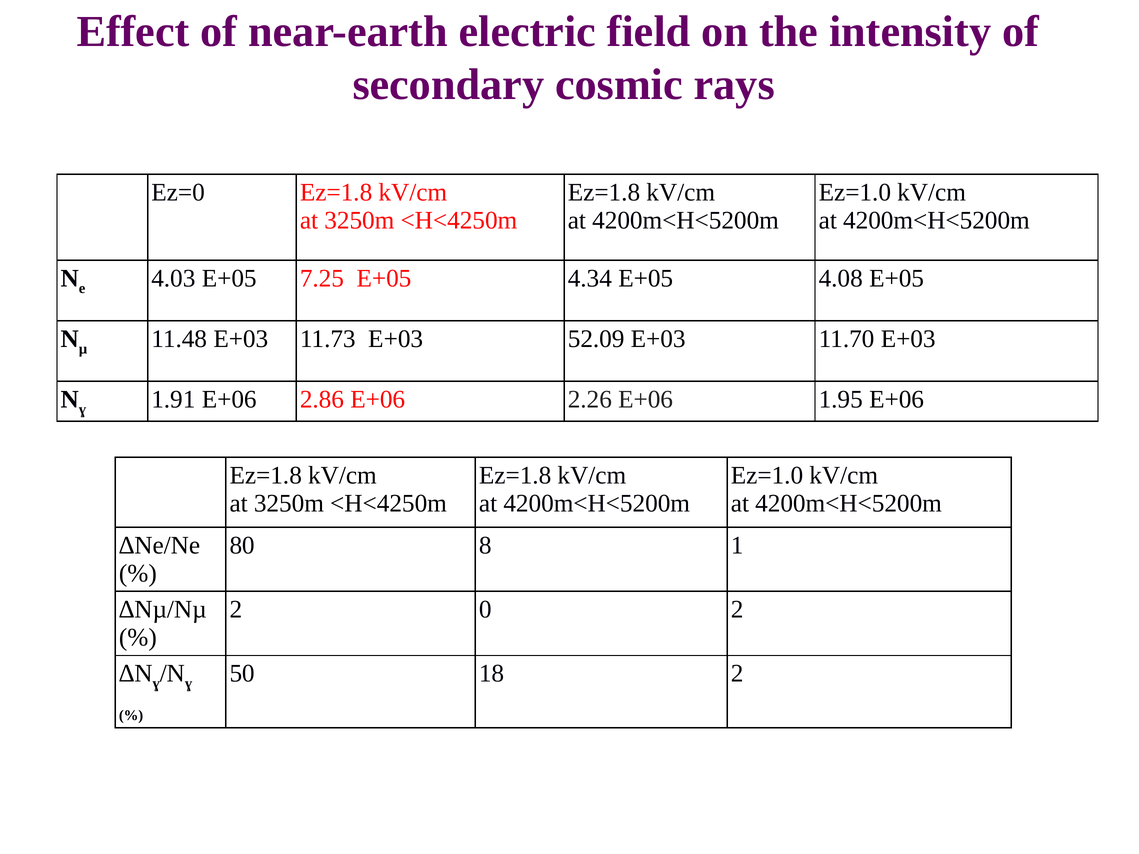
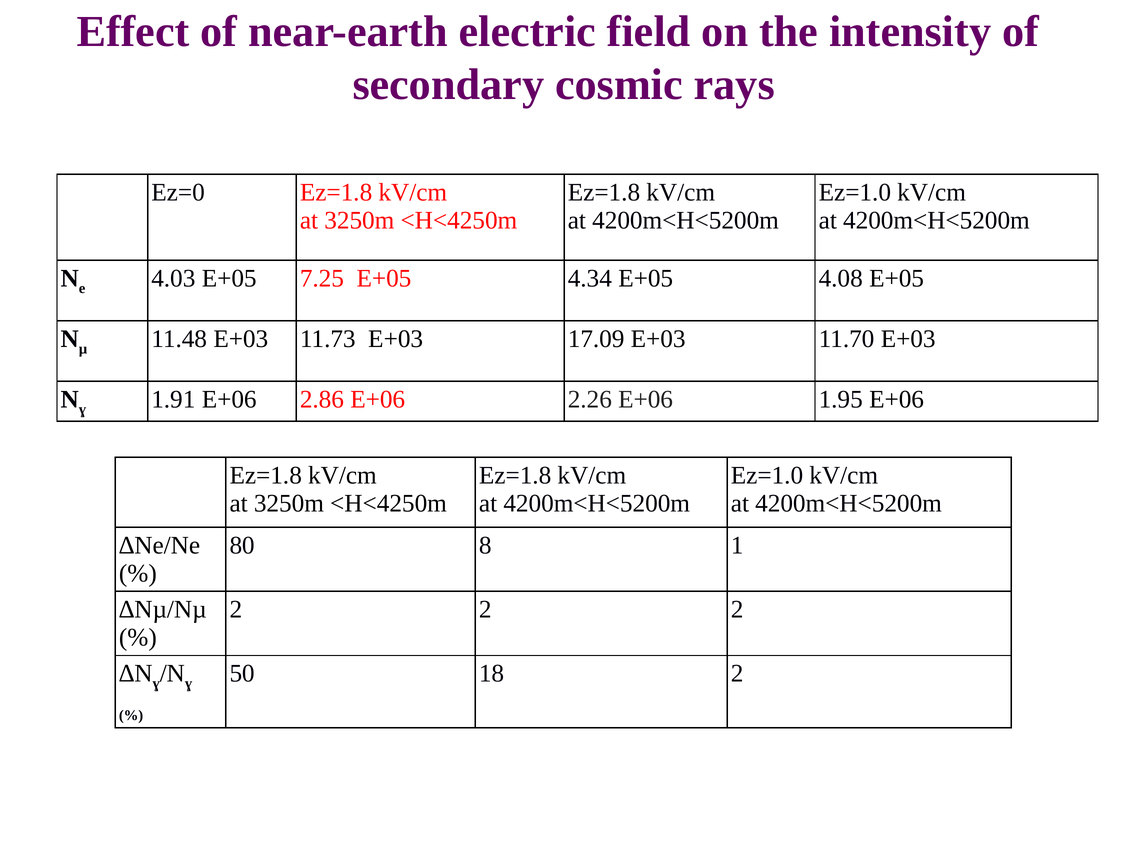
52.09: 52.09 -> 17.09
0 at (485, 610): 0 -> 2
